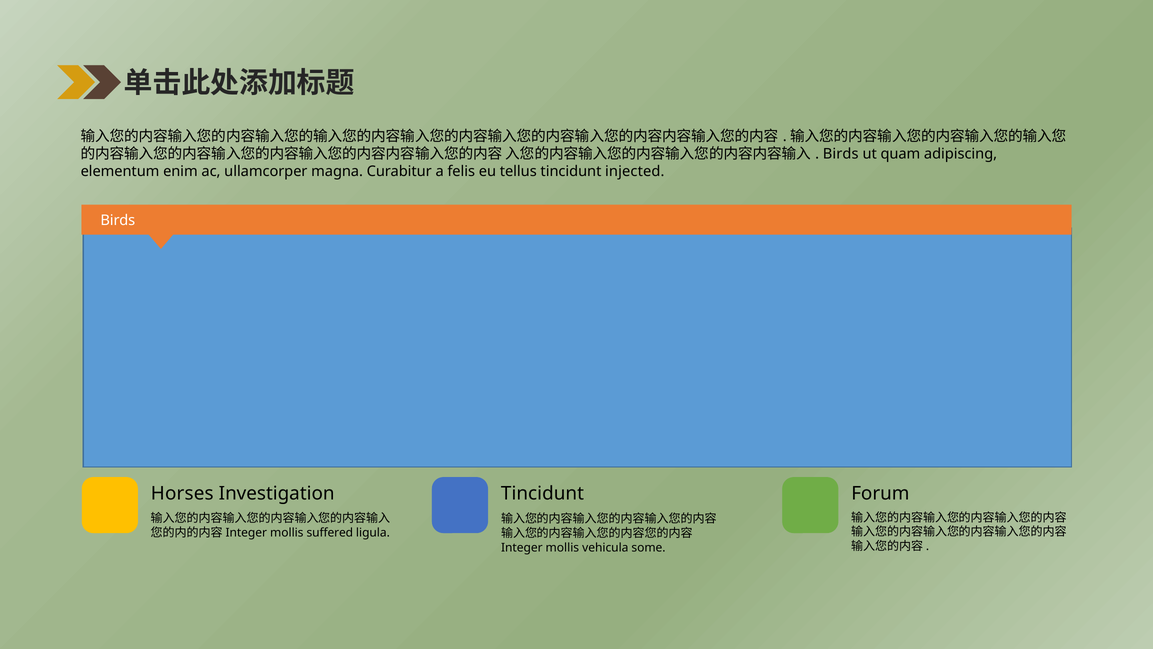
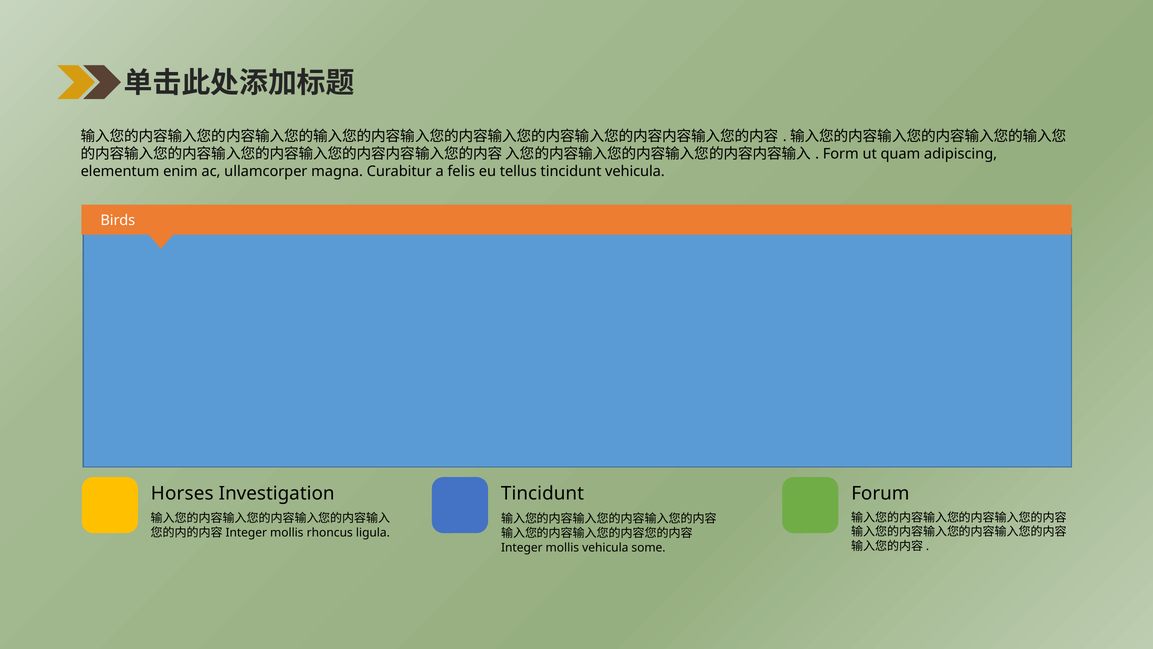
Birds at (841, 154): Birds -> Form
tincidunt injected: injected -> vehicula
suffered: suffered -> rhoncus
